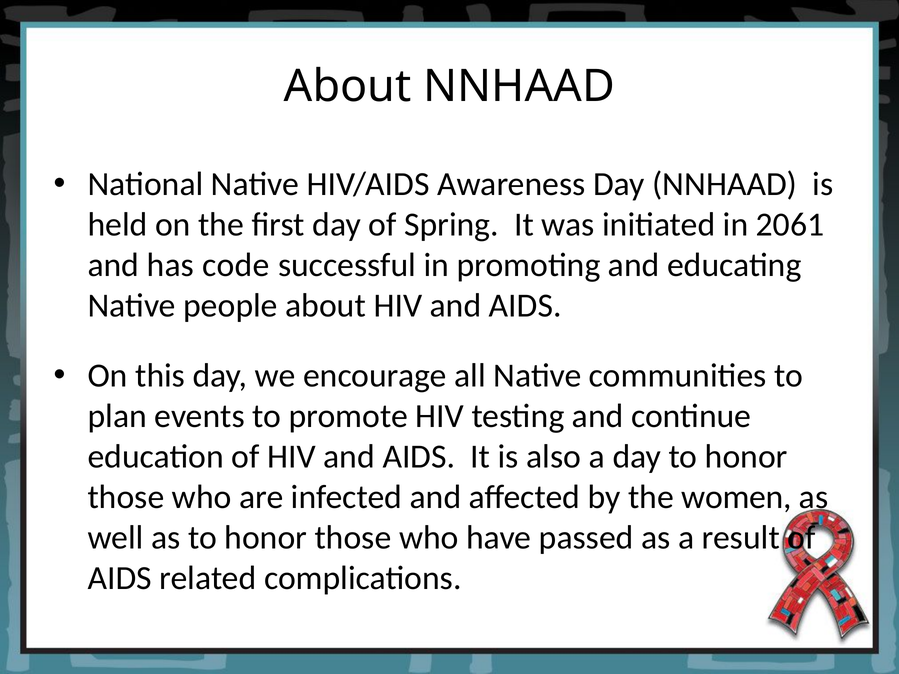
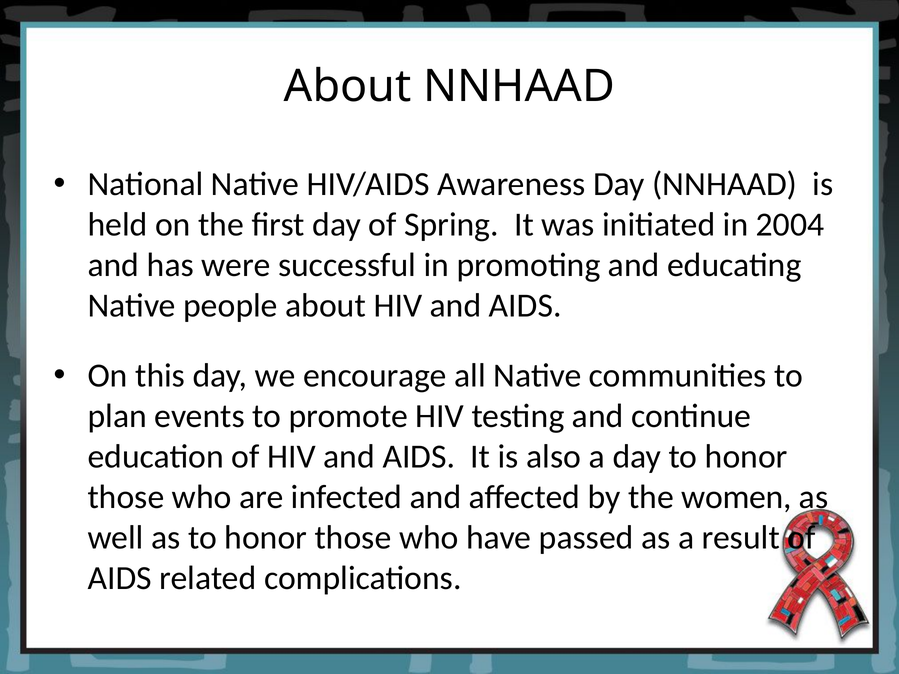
2061: 2061 -> 2004
code: code -> were
